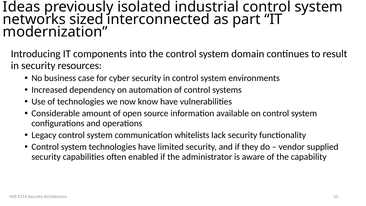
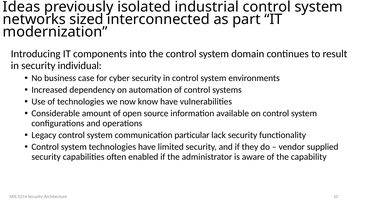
resources: resources -> individual
whitelists: whitelists -> particular
